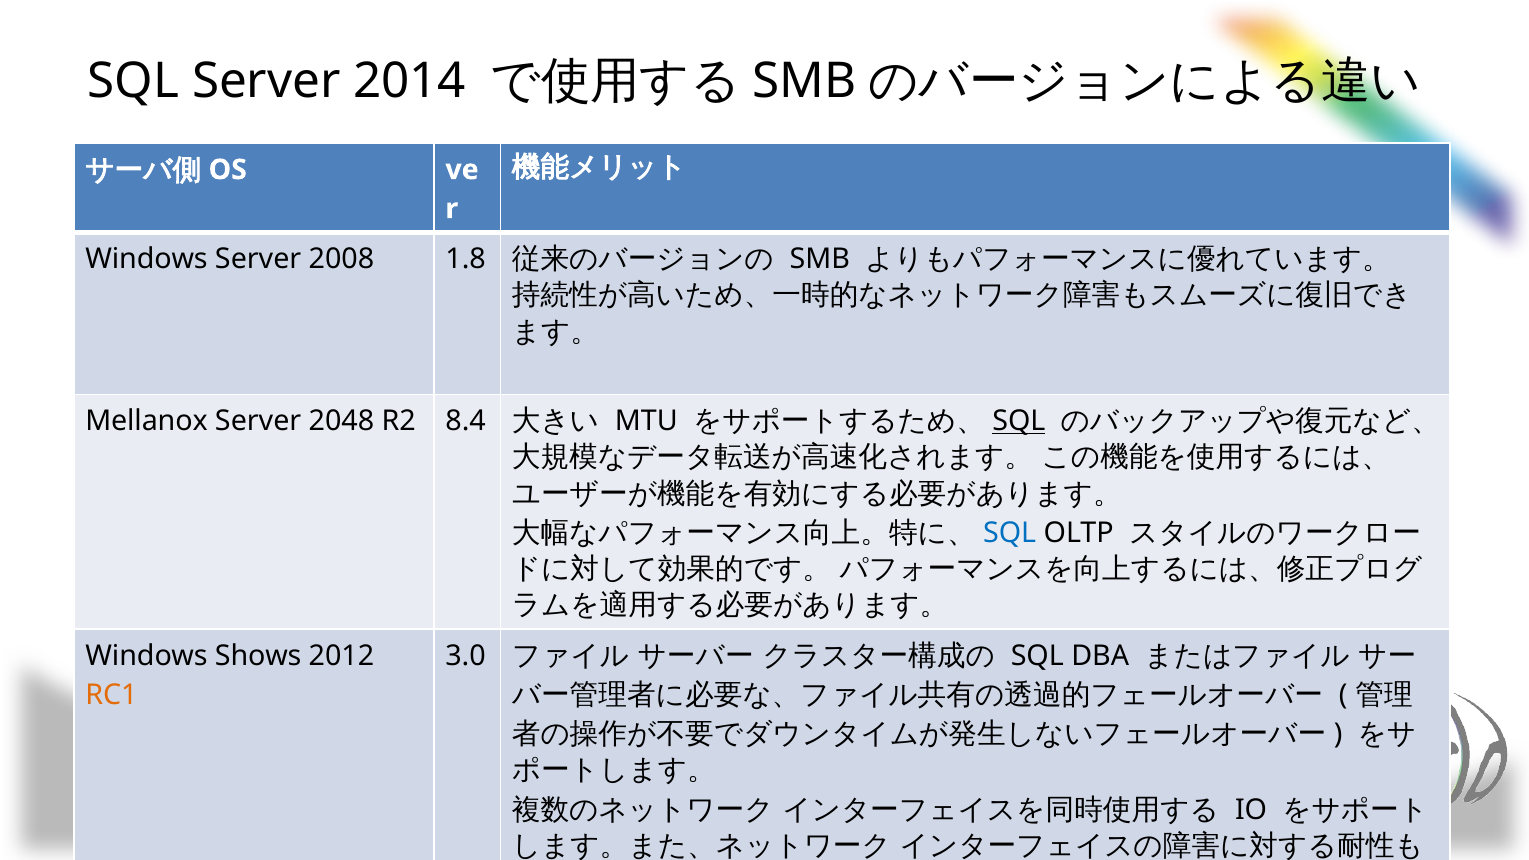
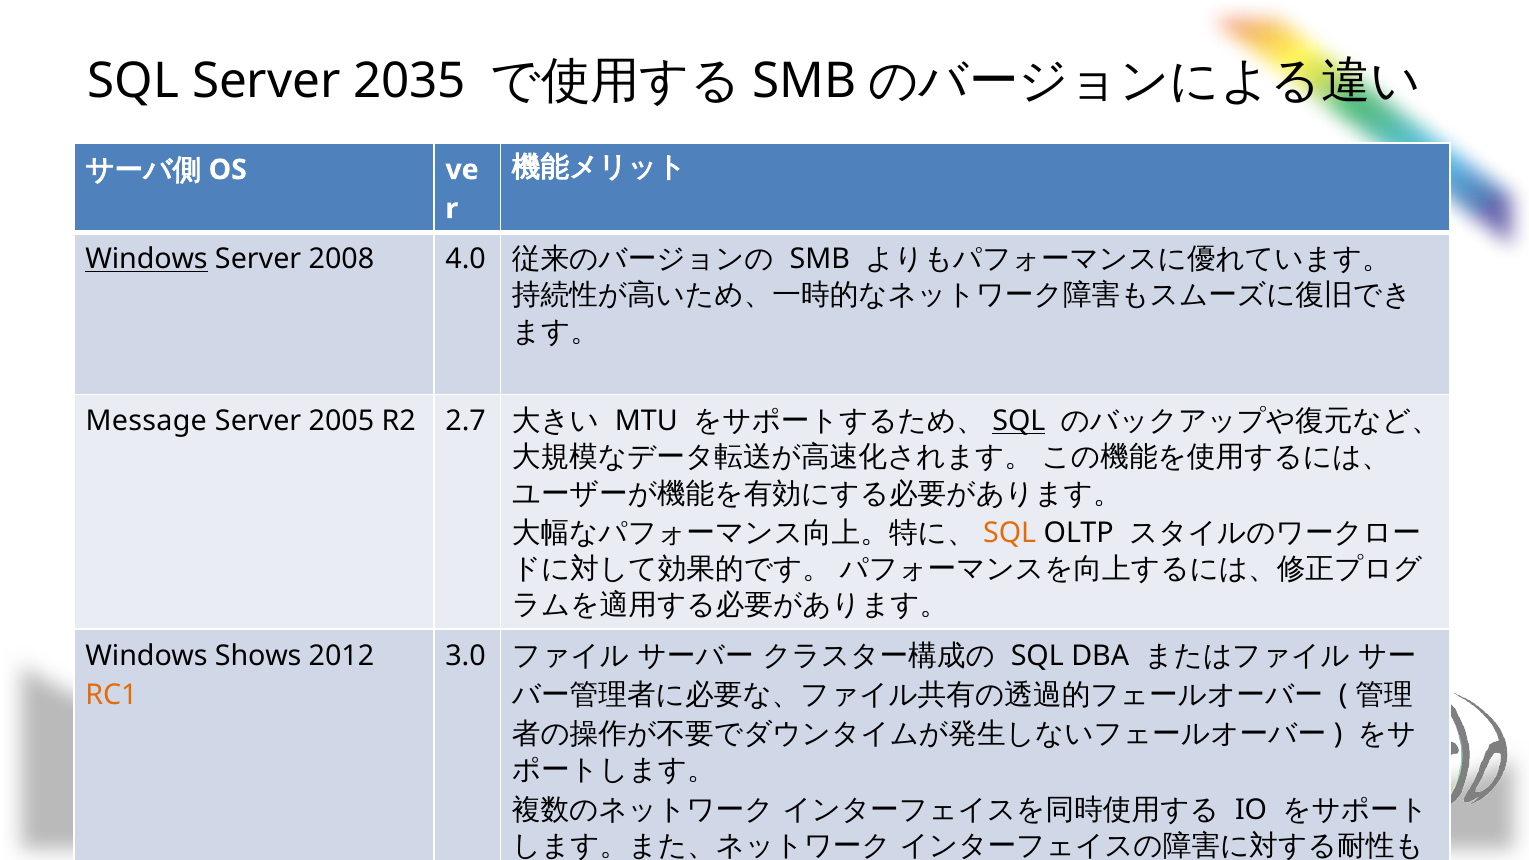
2014: 2014 -> 2035
Windows at (146, 259) underline: none -> present
1.8: 1.8 -> 4.0
Mellanox: Mellanox -> Message
2048: 2048 -> 2005
8.4: 8.4 -> 2.7
SQL at (1010, 533) colour: blue -> orange
